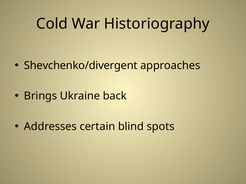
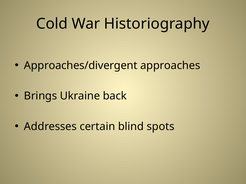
Shevchenko/divergent: Shevchenko/divergent -> Approaches/divergent
